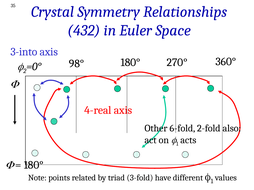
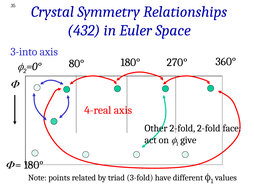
98°: 98° -> 80°
Other 6-fold: 6-fold -> 2-fold
also: also -> face
acts: acts -> give
